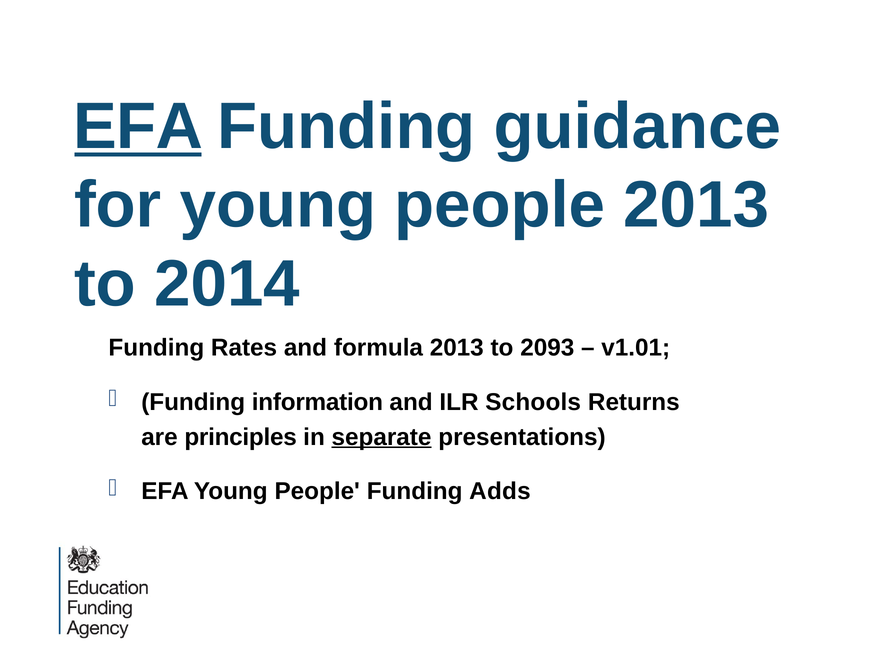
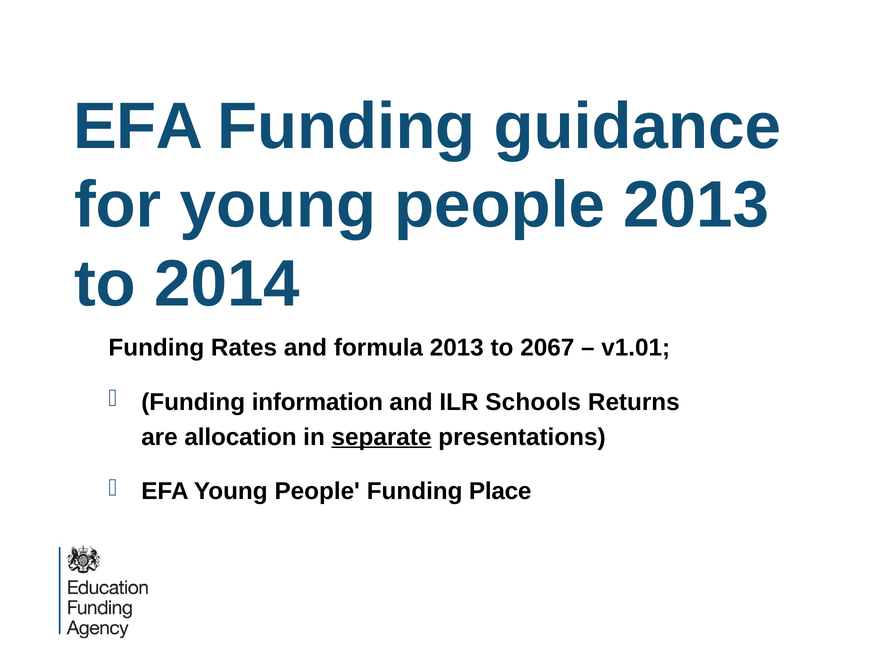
EFA at (138, 126) underline: present -> none
2093: 2093 -> 2067
principles: principles -> allocation
Adds: Adds -> Place
